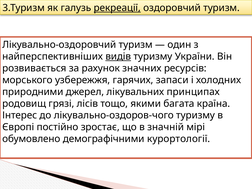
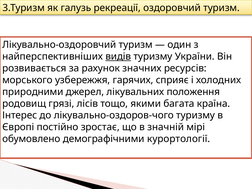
рекреації underline: present -> none
запаси: запаси -> сприяє
принципах: принципах -> положення
